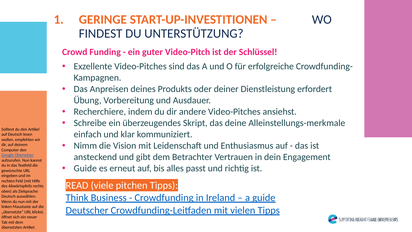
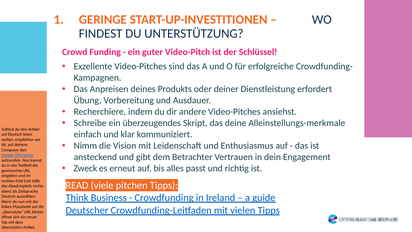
Guide at (85, 168): Guide -> Zweck
